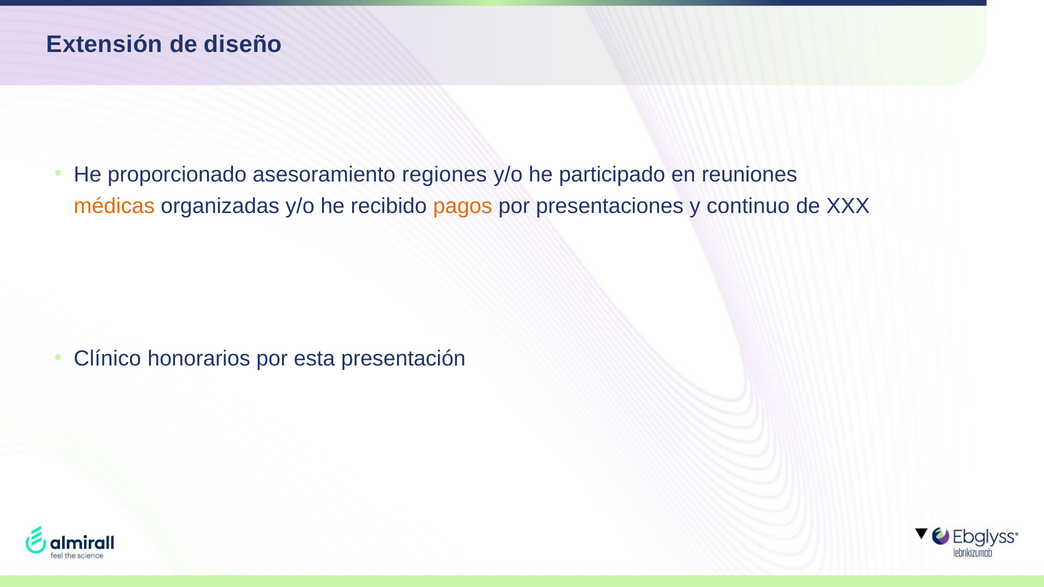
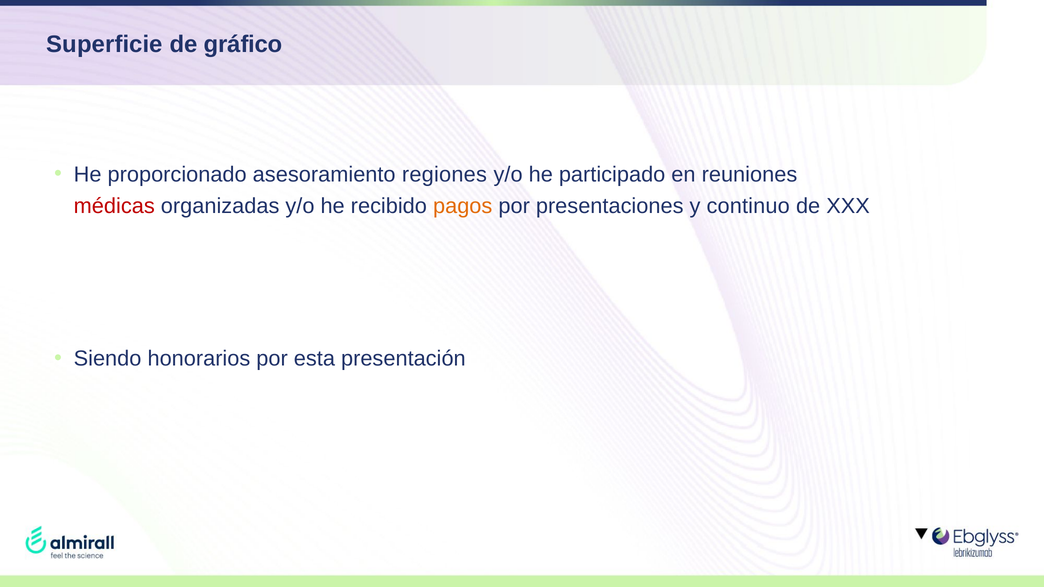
Extensión: Extensión -> Superficie
diseño: diseño -> gráfico
médicas colour: orange -> red
Clínico: Clínico -> Siendo
